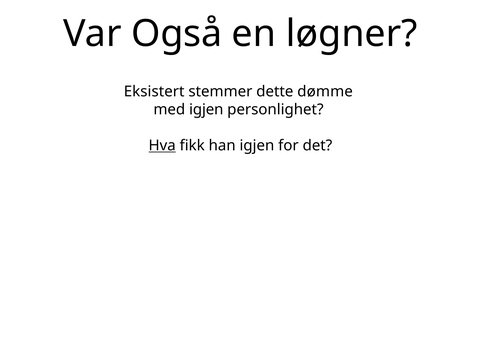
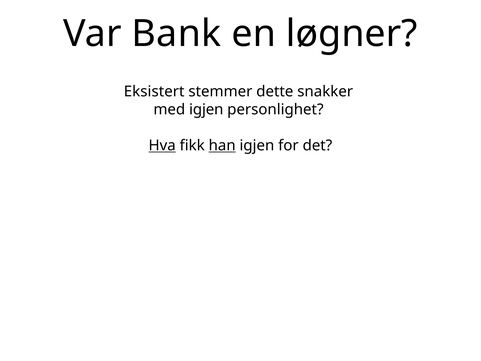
Også: Også -> Bank
dømme: dømme -> snakker
han underline: none -> present
